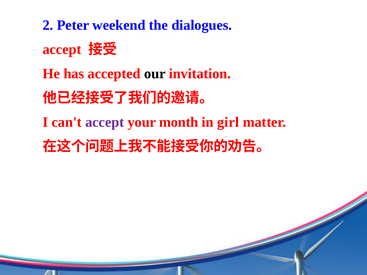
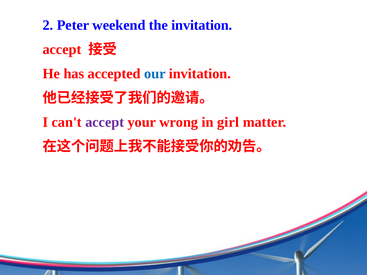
the dialogues: dialogues -> invitation
our colour: black -> blue
month: month -> wrong
